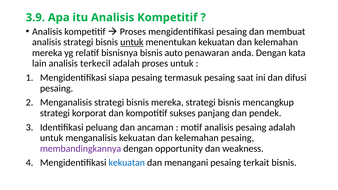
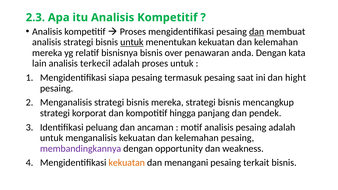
3.9: 3.9 -> 2.3
dan at (257, 32) underline: none -> present
auto: auto -> over
difusi: difusi -> hight
sukses: sukses -> hingga
kekuatan at (127, 163) colour: blue -> orange
